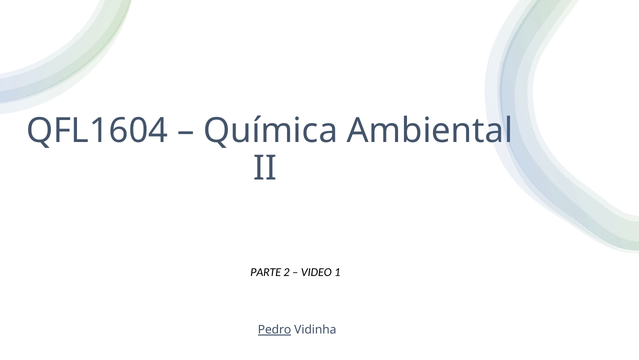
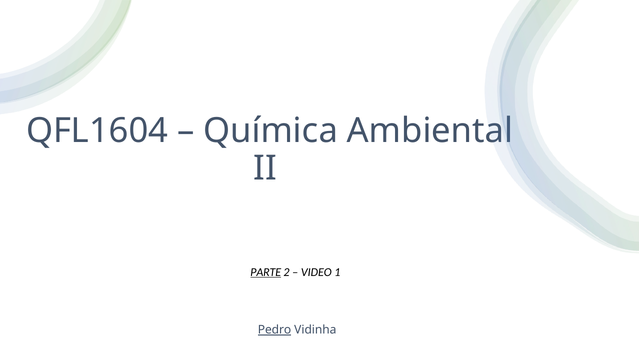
PARTE underline: none -> present
